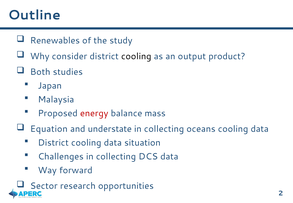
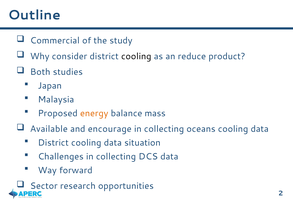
Renewables: Renewables -> Commercial
output: output -> reduce
energy colour: red -> orange
Equation: Equation -> Available
understate: understate -> encourage
